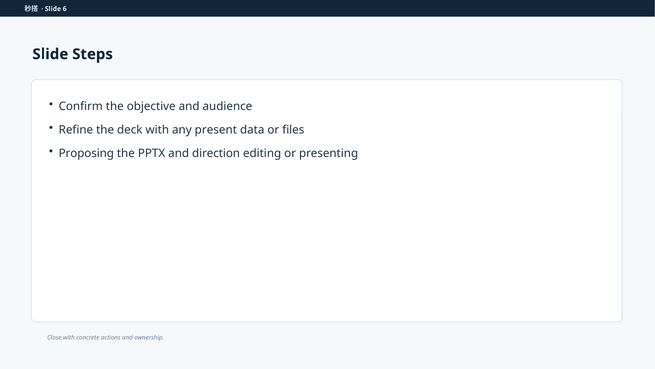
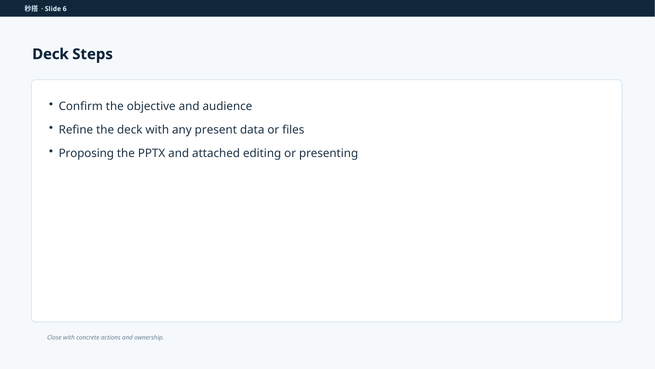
Slide at (50, 54): Slide -> Deck
direction: direction -> attached
